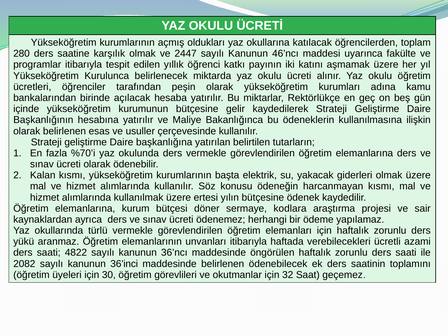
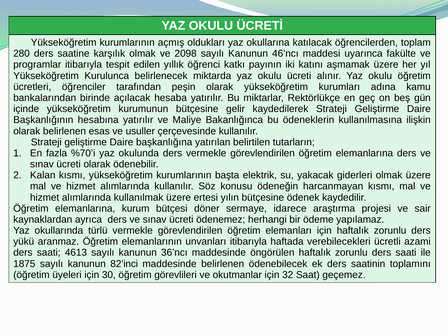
2447: 2447 -> 2098
kodlara: kodlara -> idarece
4822: 4822 -> 4613
2082: 2082 -> 1875
36’inci: 36’inci -> 82’inci
